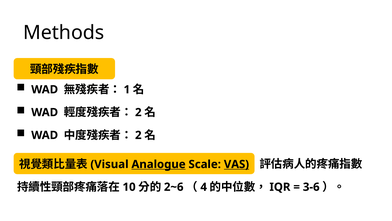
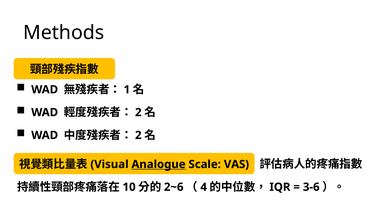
VAS underline: present -> none
